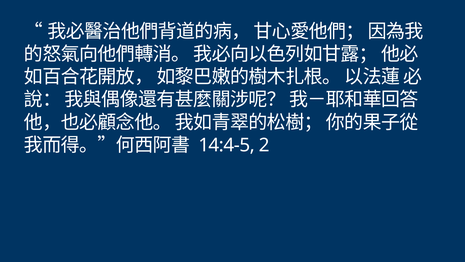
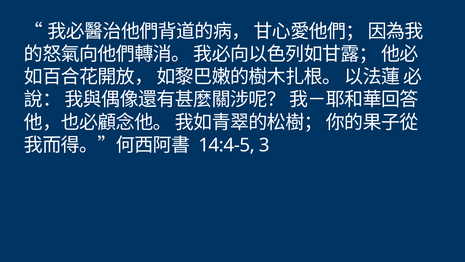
2: 2 -> 3
